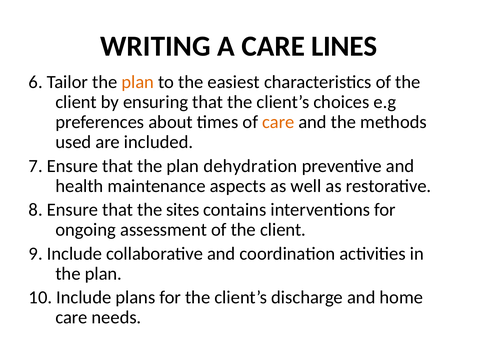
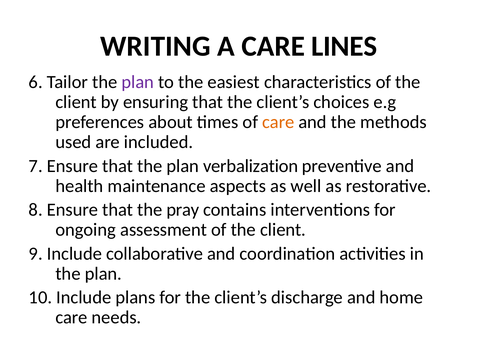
plan at (138, 82) colour: orange -> purple
dehydration: dehydration -> verbalization
sites: sites -> pray
